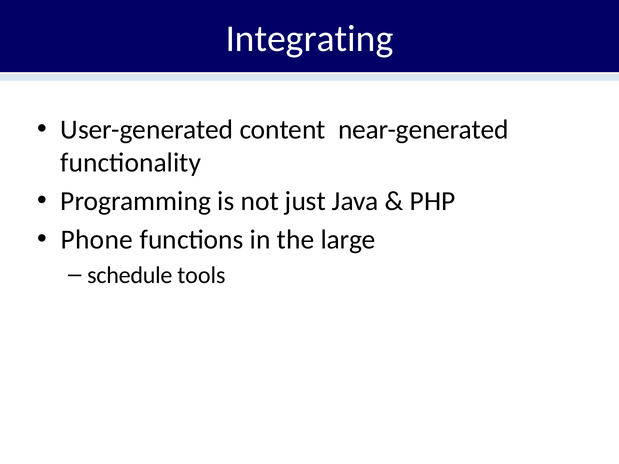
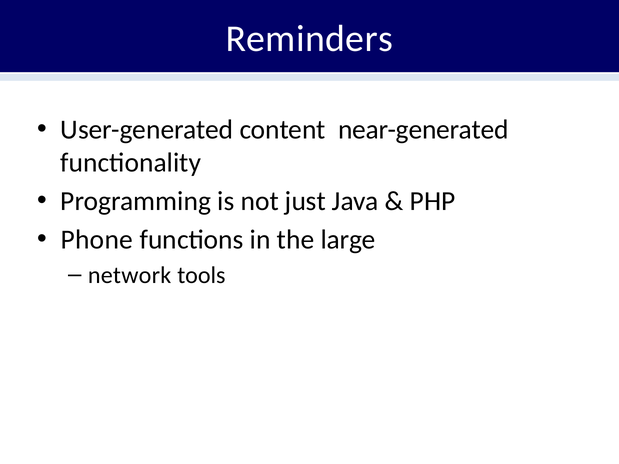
Integrating: Integrating -> Reminders
schedule: schedule -> network
